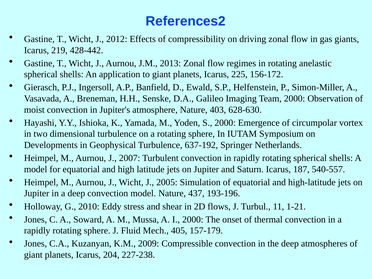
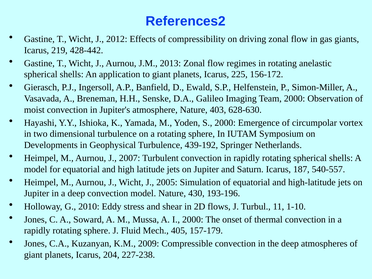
637-192: 637-192 -> 439-192
437: 437 -> 430
1-21: 1-21 -> 1-10
